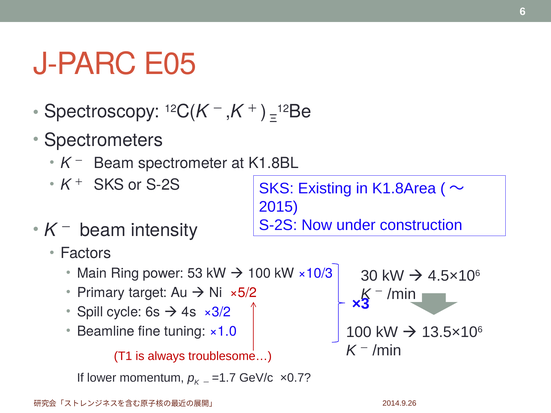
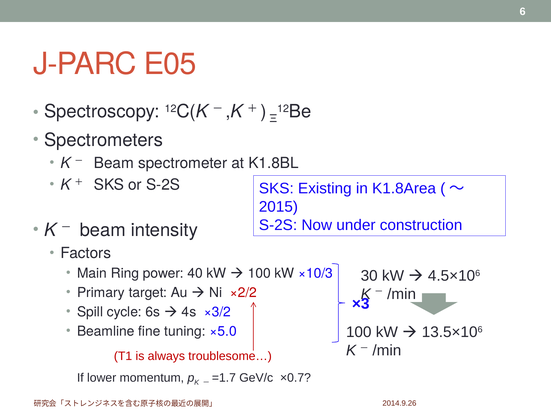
53: 53 -> 40
×5/2: ×5/2 -> ×2/2
×1.0: ×1.0 -> ×5.0
